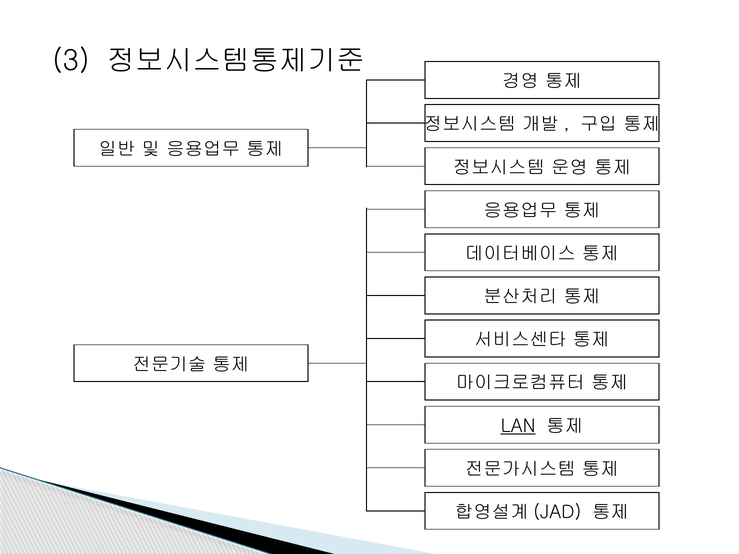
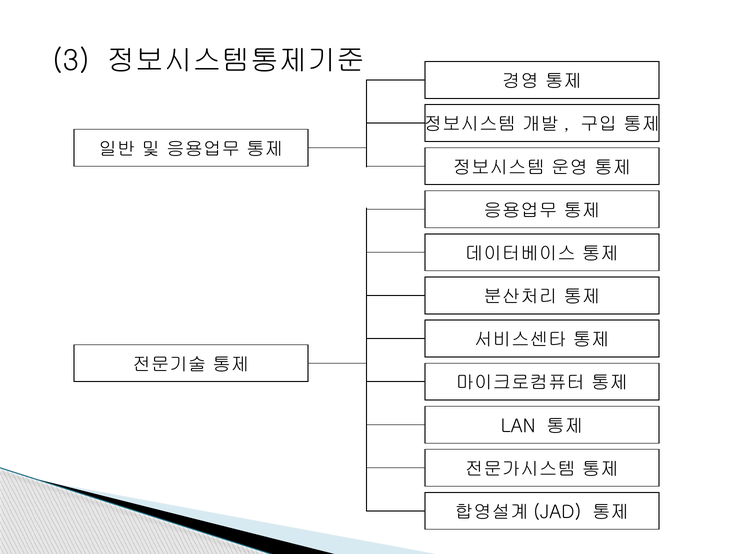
LAN underline: present -> none
